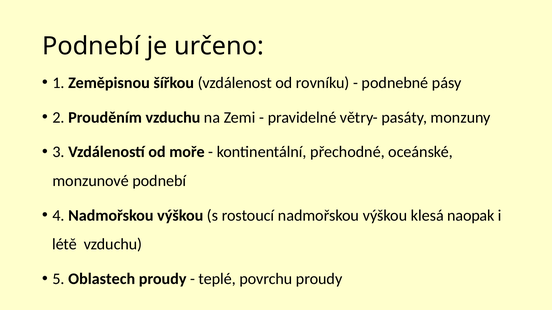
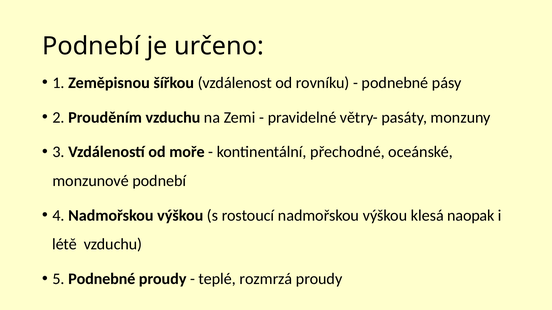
5 Oblastech: Oblastech -> Podnebné
povrchu: povrchu -> rozmrzá
